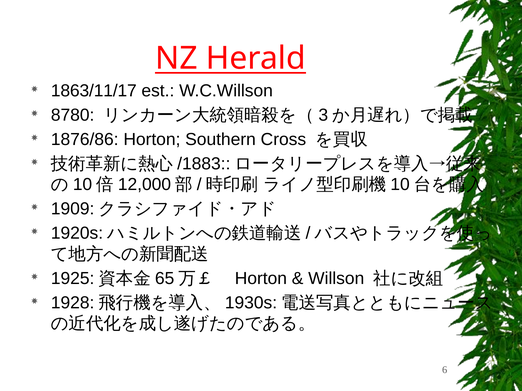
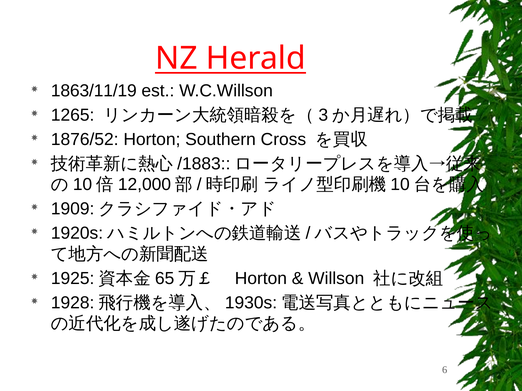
1863/11/17: 1863/11/17 -> 1863/11/19
8780: 8780 -> 1265
1876/86: 1876/86 -> 1876/52
